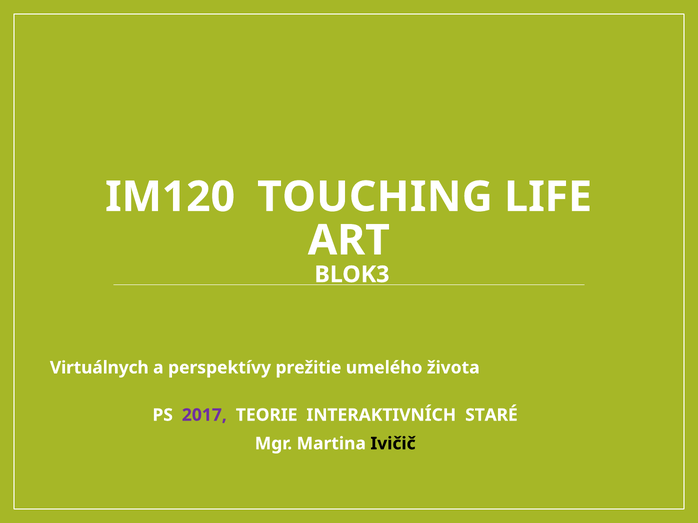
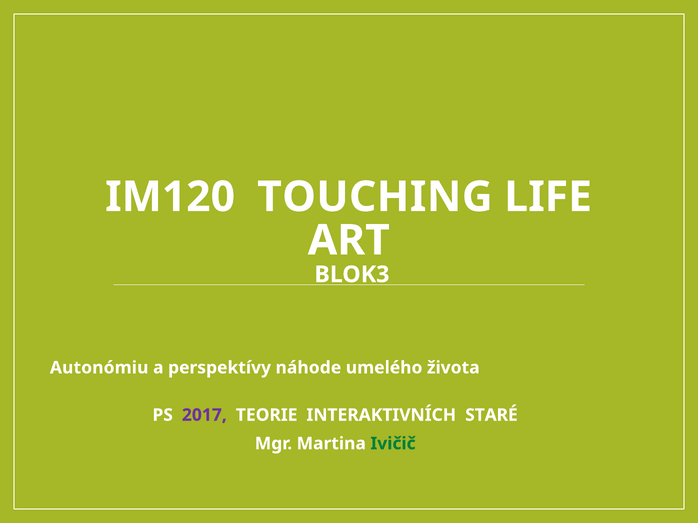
Virtuálnych: Virtuálnych -> Autonómiu
prežitie: prežitie -> náhode
Ivičič colour: black -> green
